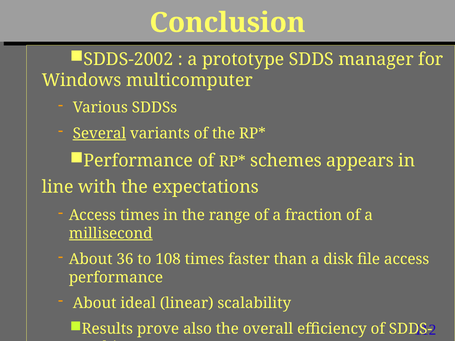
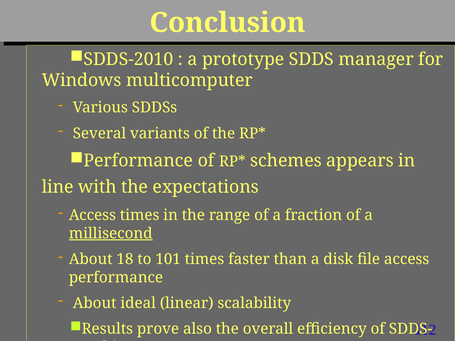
SDDS-2002: SDDS-2002 -> SDDS-2010
Several underline: present -> none
36: 36 -> 18
108: 108 -> 101
